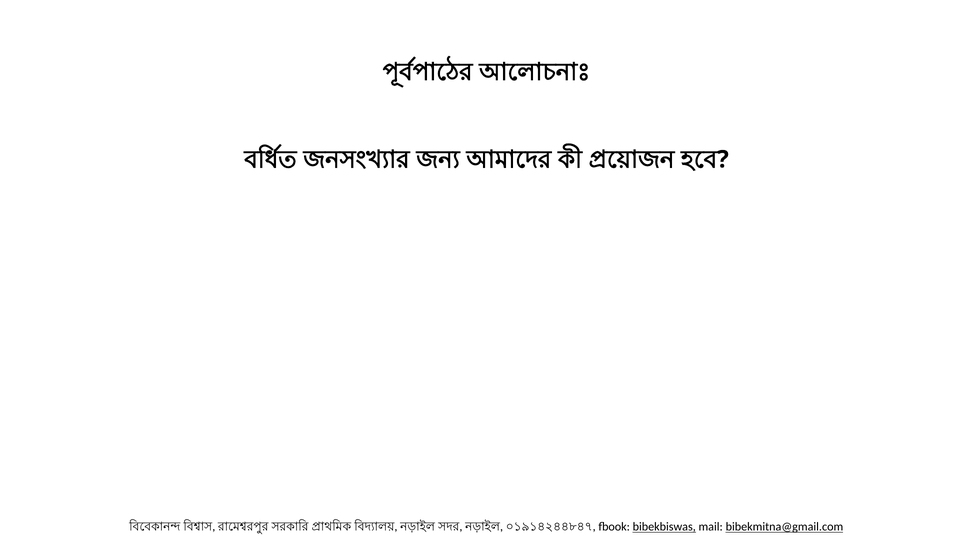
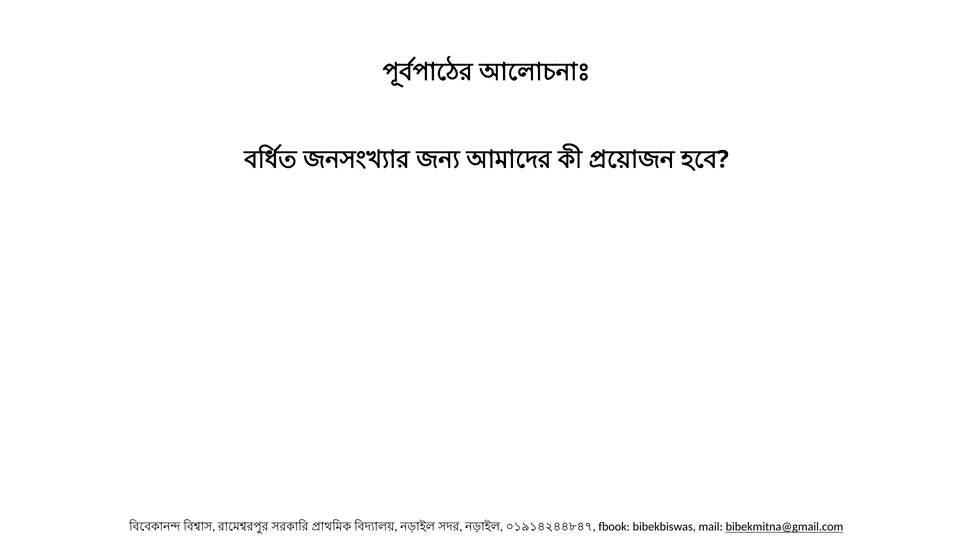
bibekbiswas underline: present -> none
